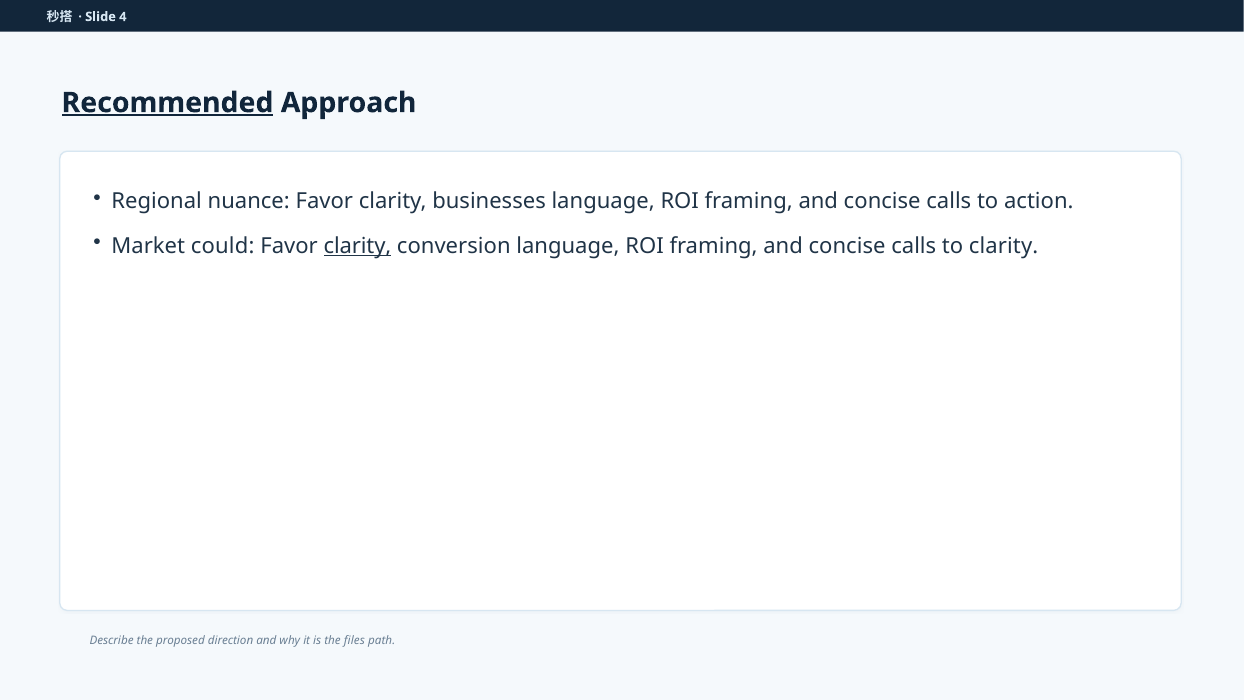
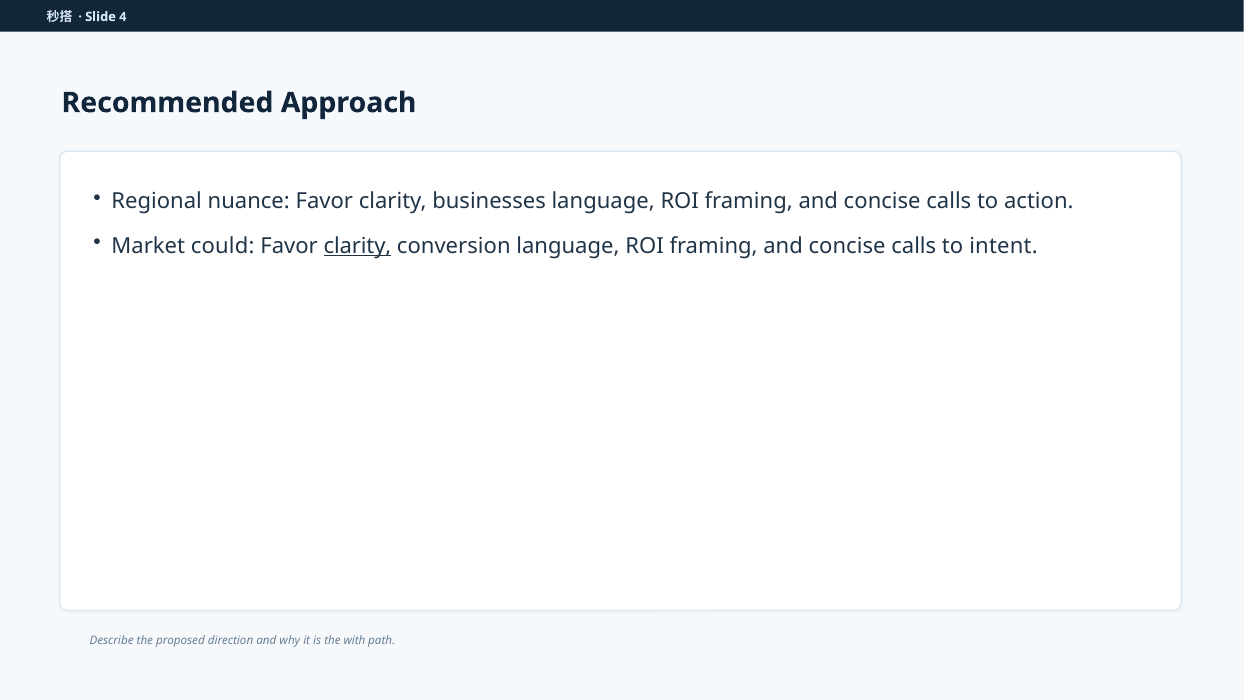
Recommended underline: present -> none
to clarity: clarity -> intent
files: files -> with
